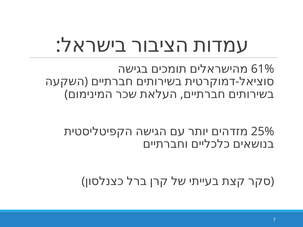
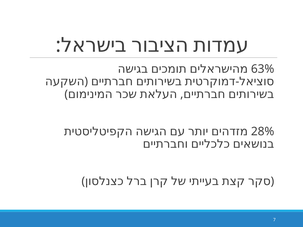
61%: 61% -> 63%
25%: 25% -> 28%
